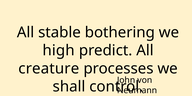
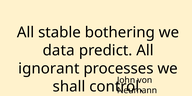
high: high -> data
creature: creature -> ignorant
